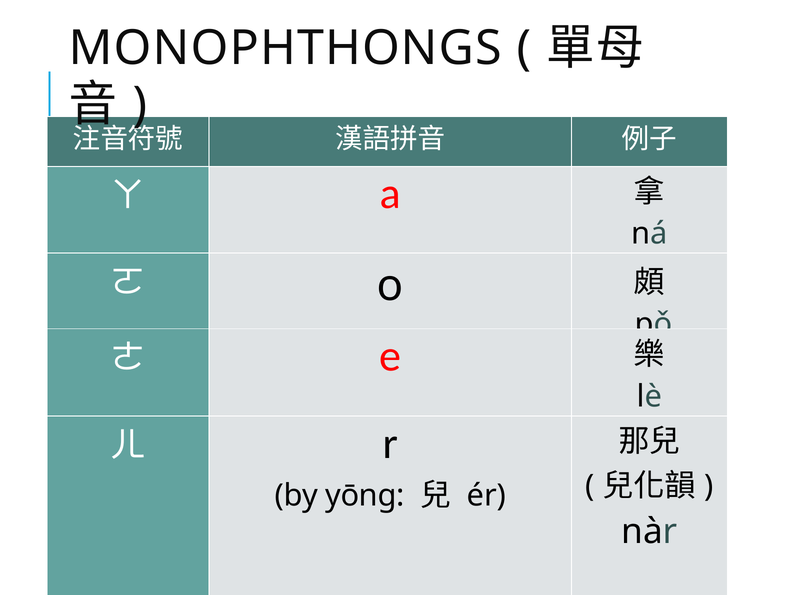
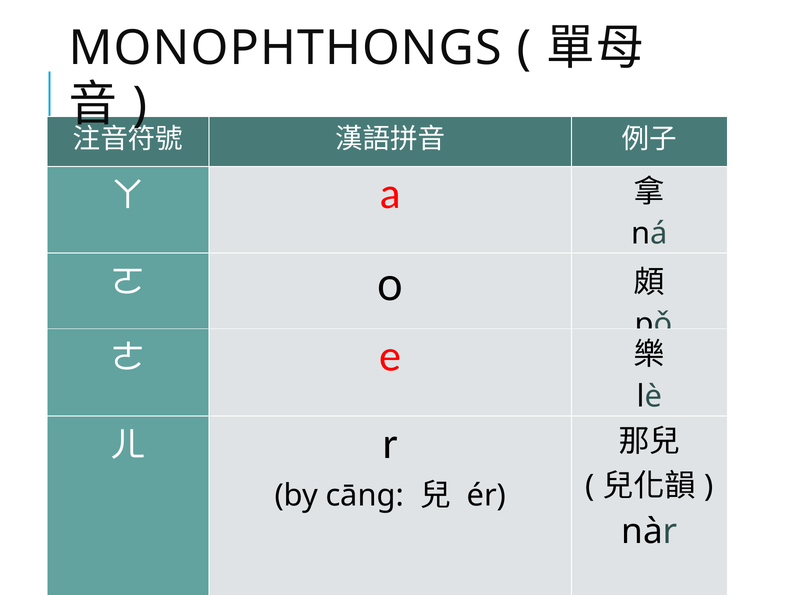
yōng: yōng -> cāng
